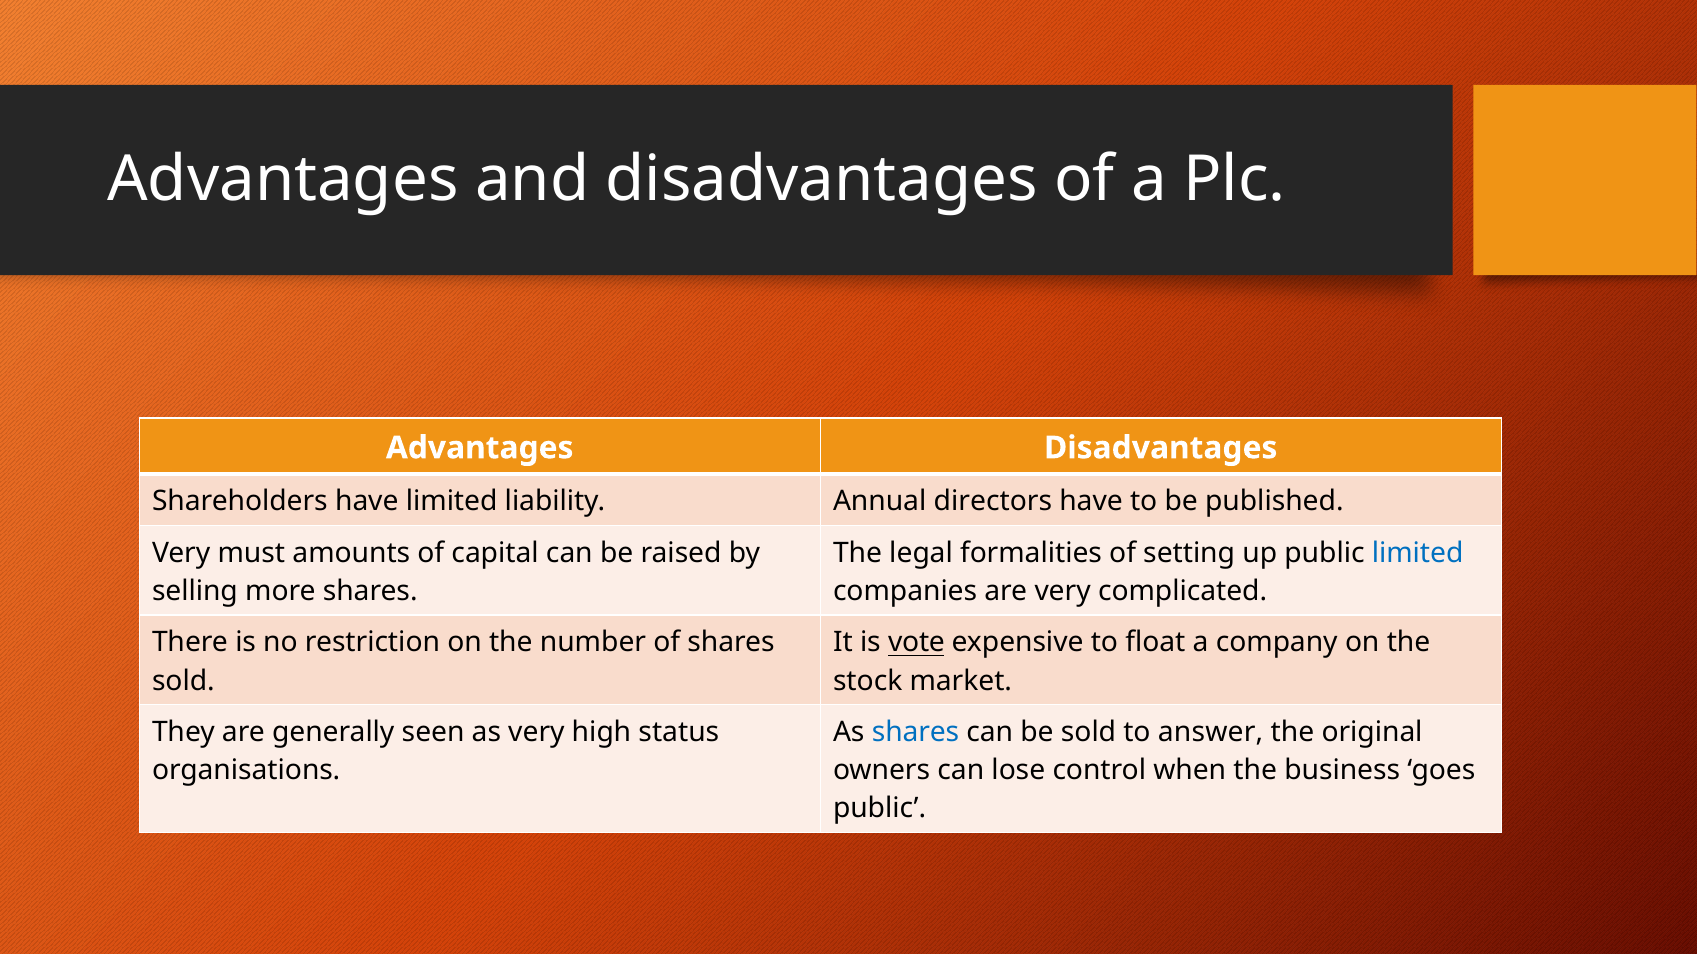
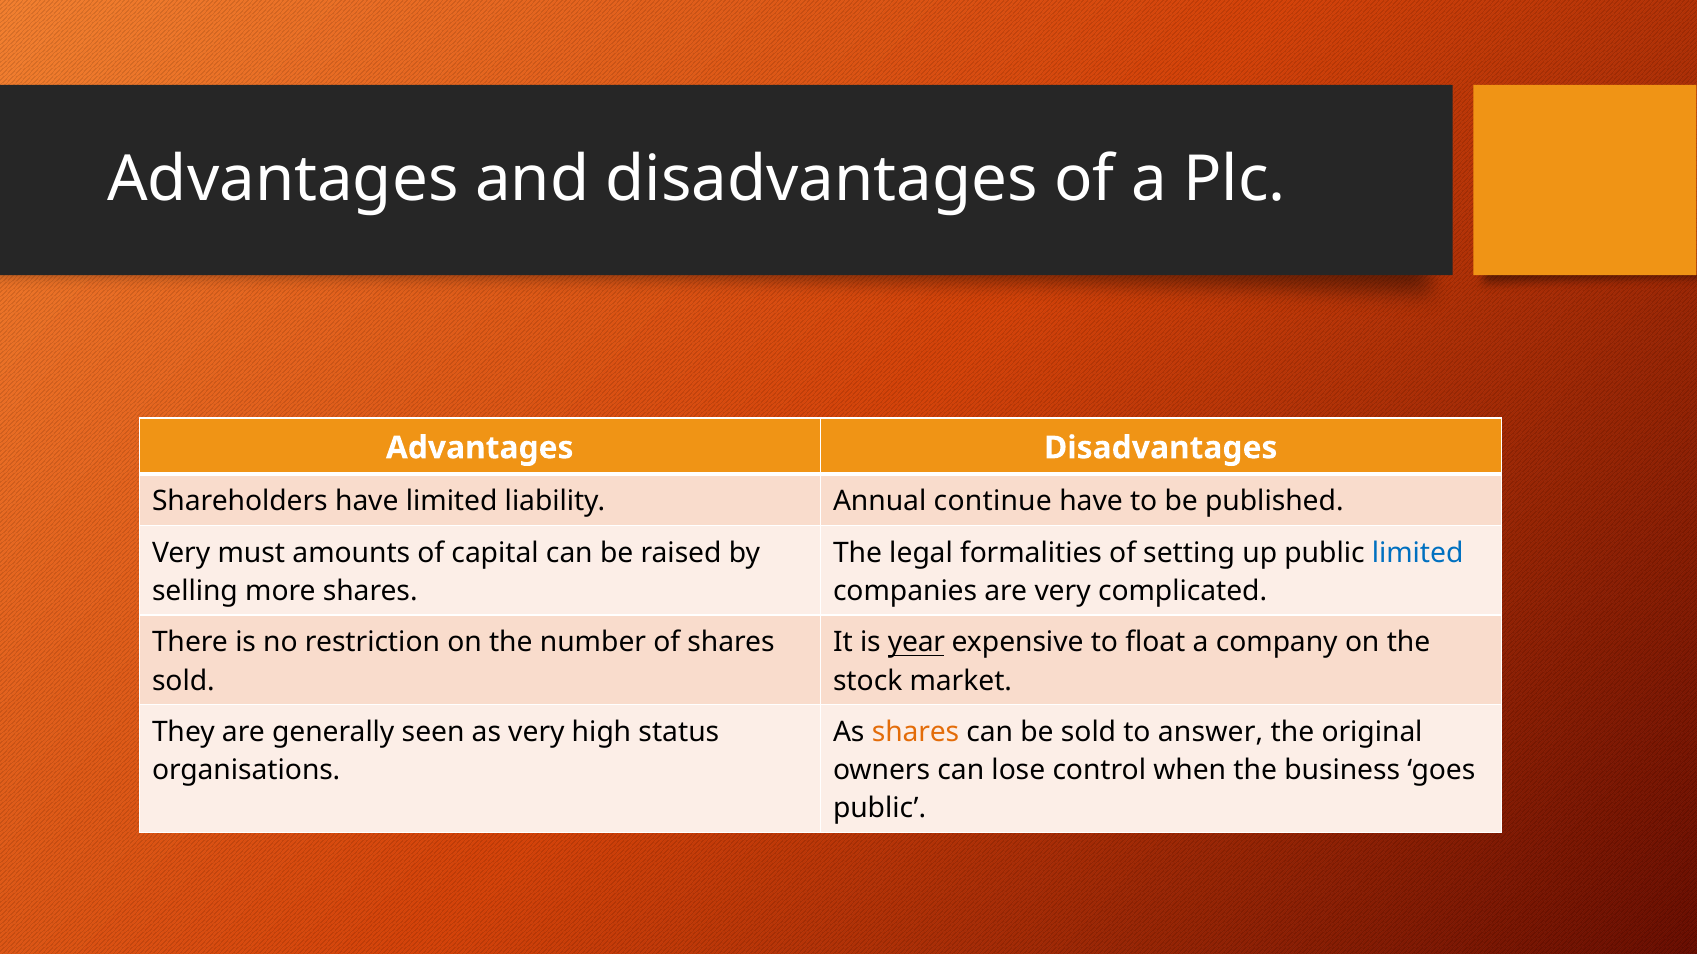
directors: directors -> continue
vote: vote -> year
shares at (916, 732) colour: blue -> orange
